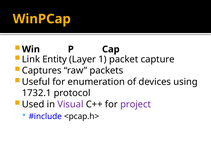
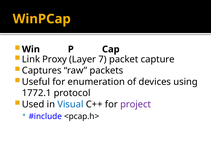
Entity: Entity -> Proxy
1: 1 -> 7
1732.1: 1732.1 -> 1772.1
Visual colour: purple -> blue
